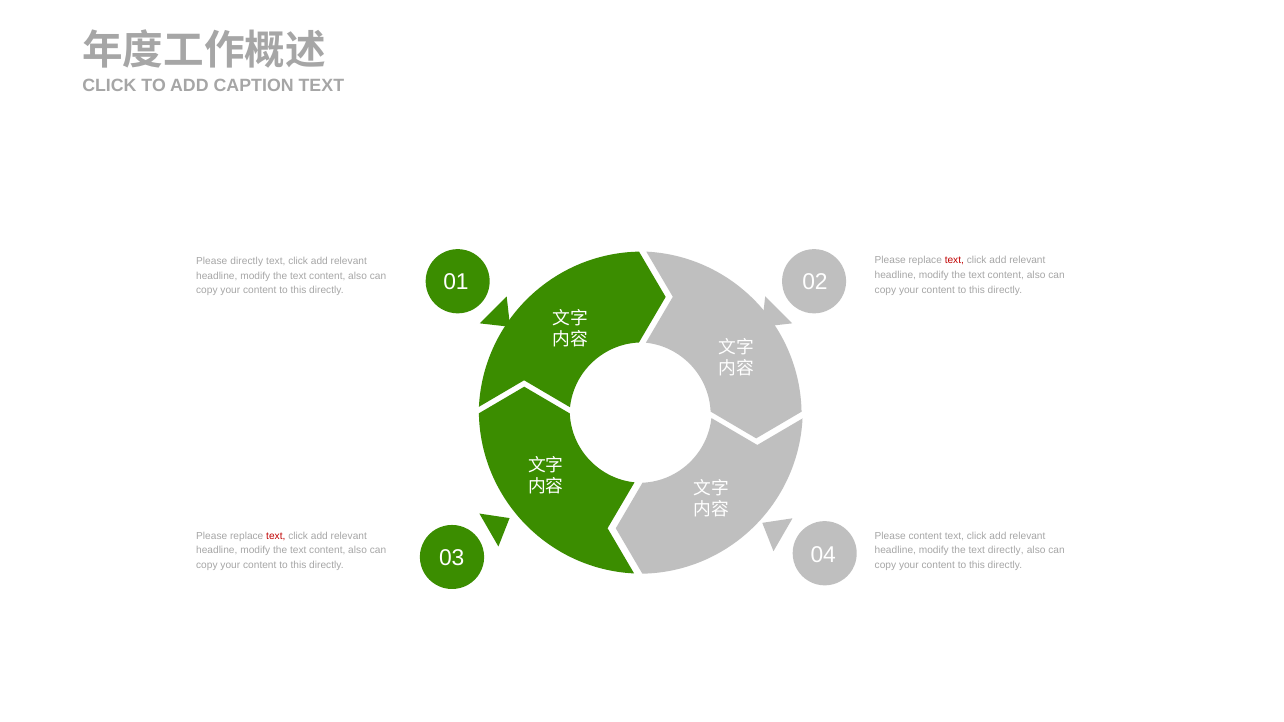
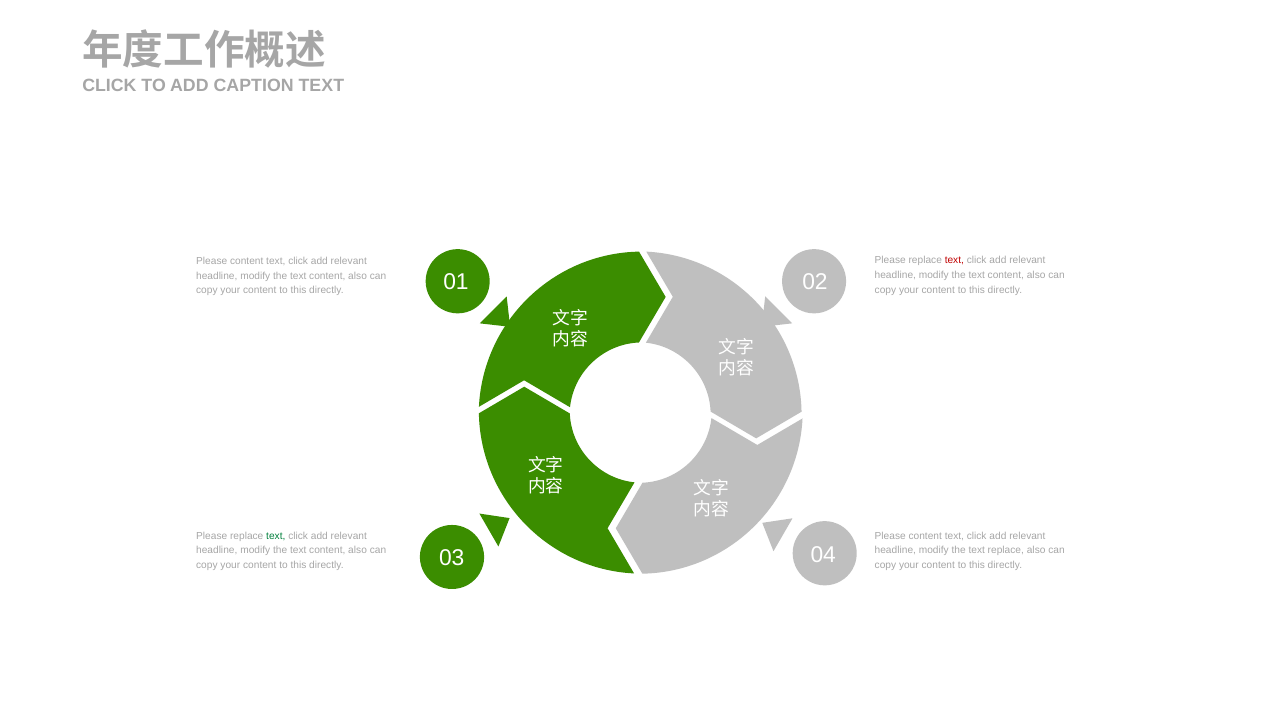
directly at (247, 261): directly -> content
text at (276, 536) colour: red -> green
text directly: directly -> replace
